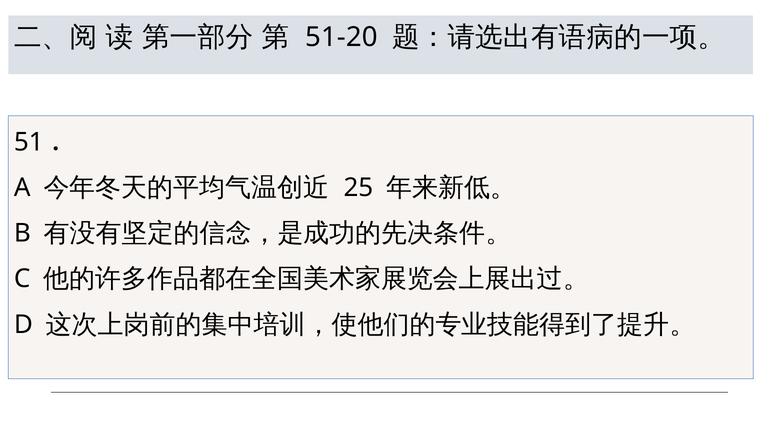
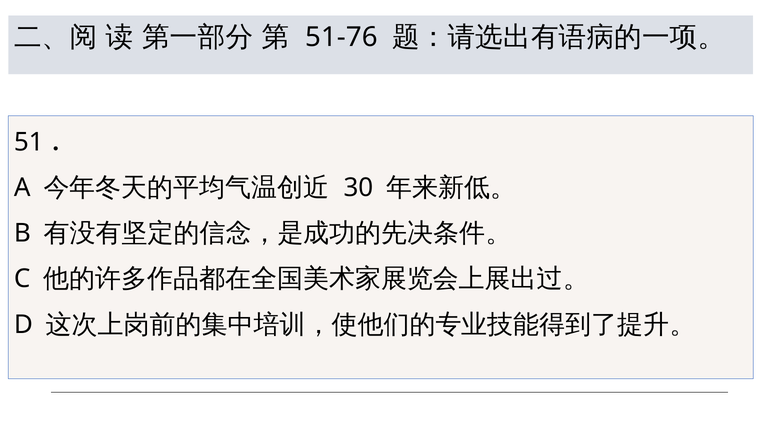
51-20: 51-20 -> 51-76
25: 25 -> 30
